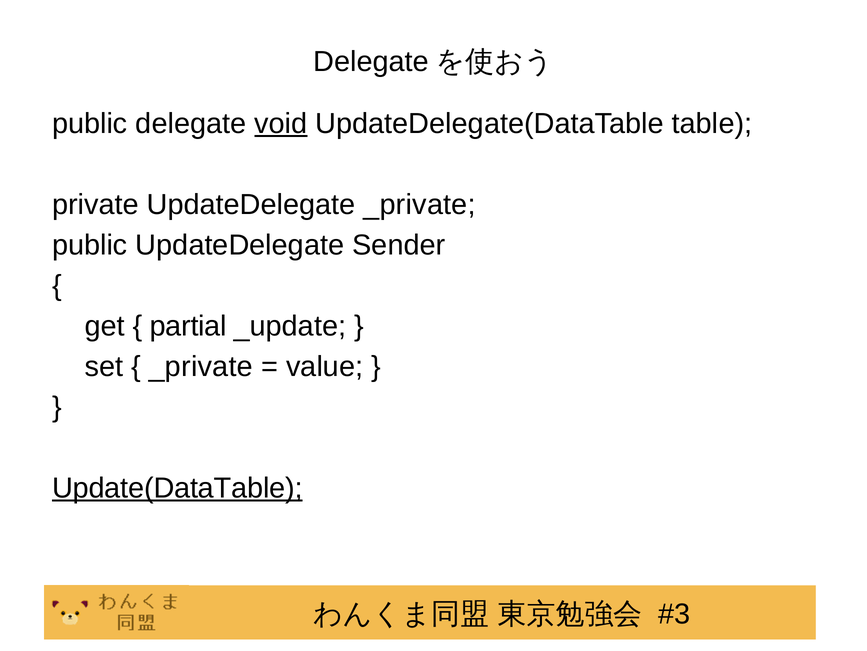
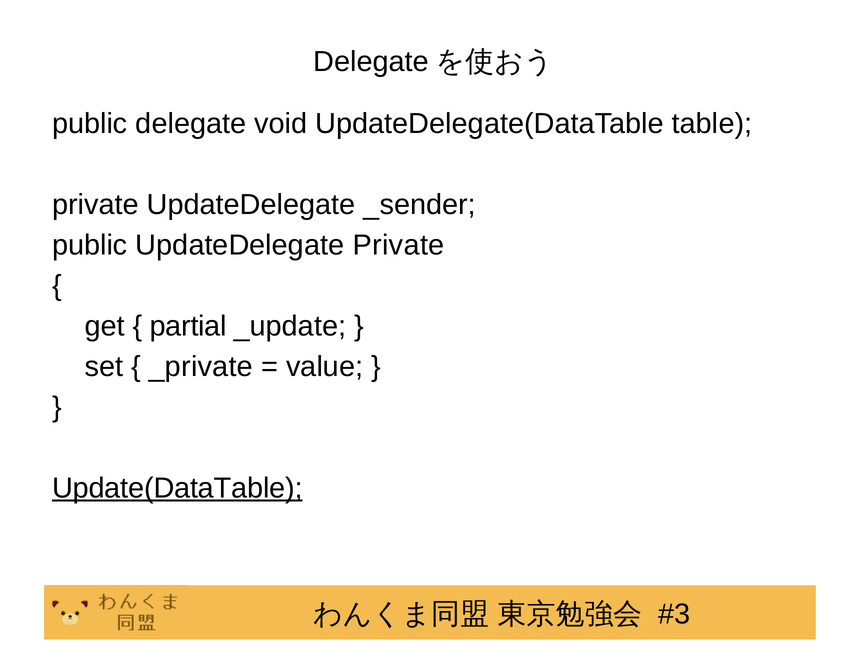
void underline: present -> none
UpdateDelegate _private: _private -> _sender
UpdateDelegate Sender: Sender -> Private
